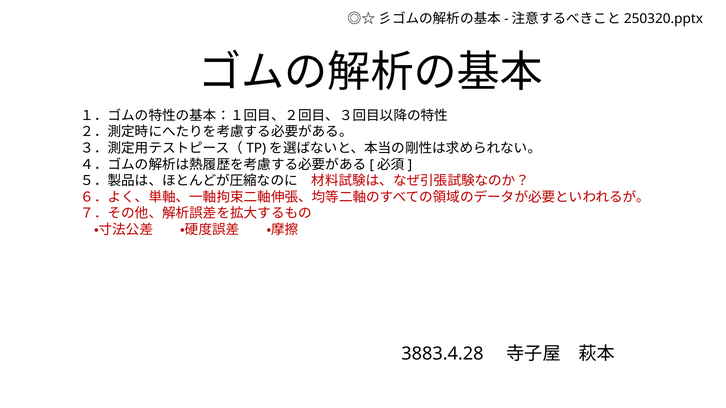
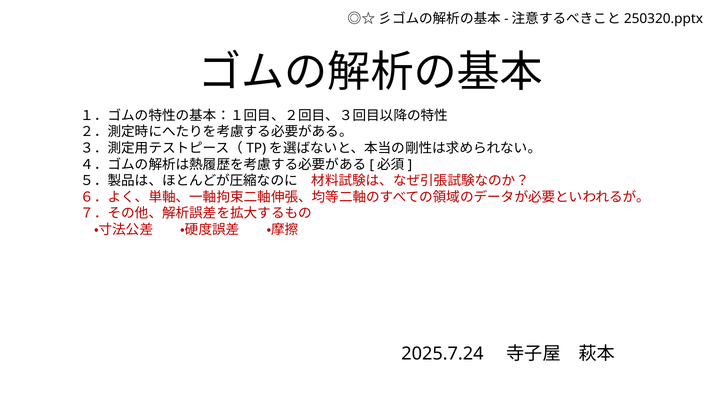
3883.4.28: 3883.4.28 -> 2025.7.24
